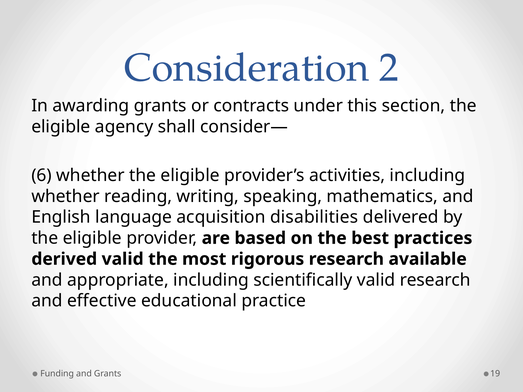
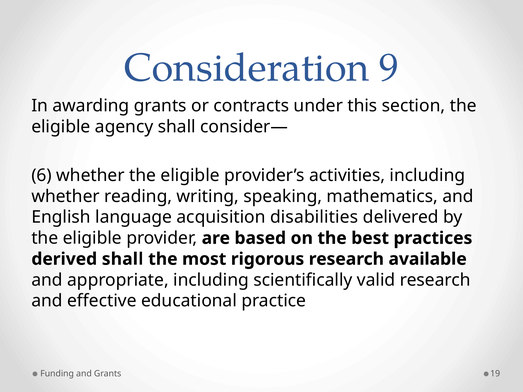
2: 2 -> 9
derived valid: valid -> shall
